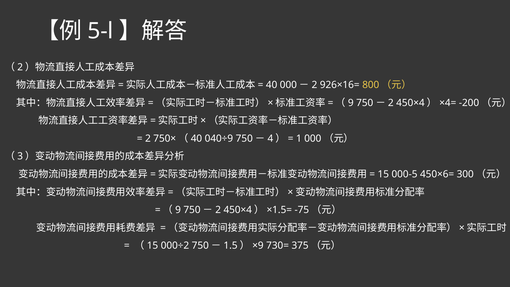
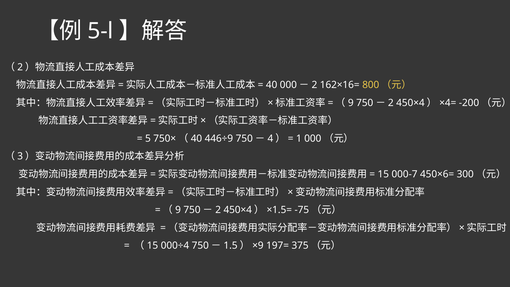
926×16=: 926×16= -> 162×16=
2: 2 -> 5
040÷9: 040÷9 -> 446÷9
000-5: 000-5 -> 000-7
000÷2: 000÷2 -> 000÷4
730=: 730= -> 197=
